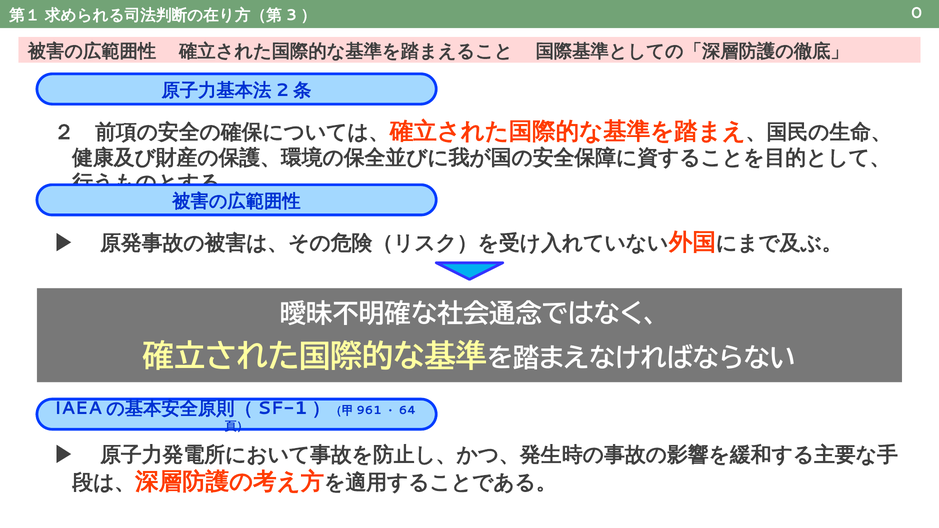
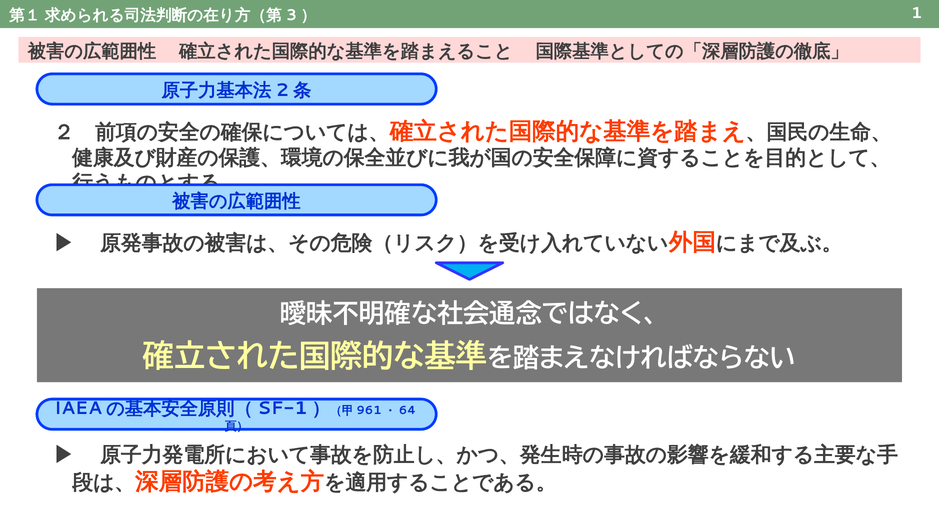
0: 0 -> 1
